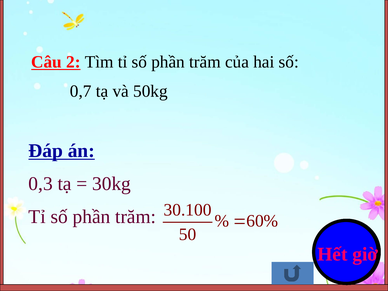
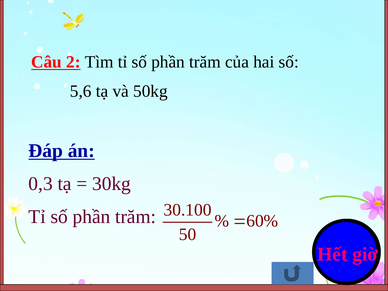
0,7: 0,7 -> 5,6
